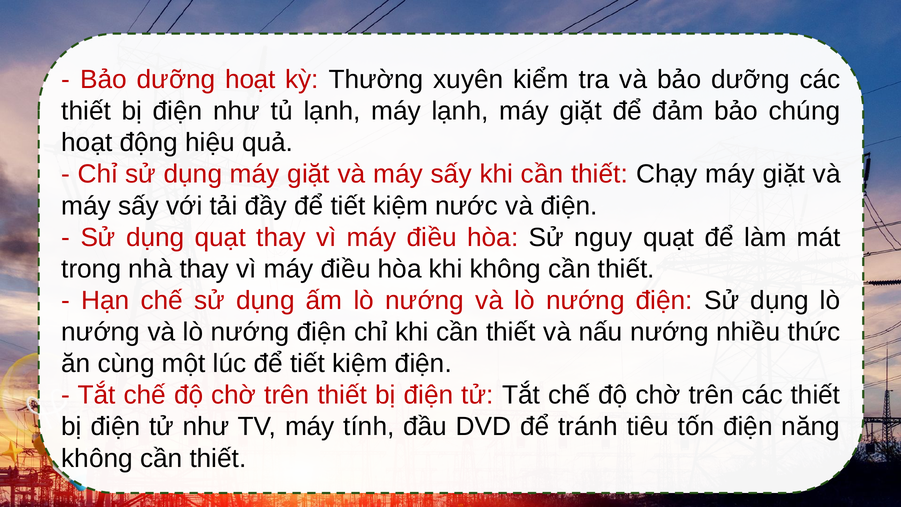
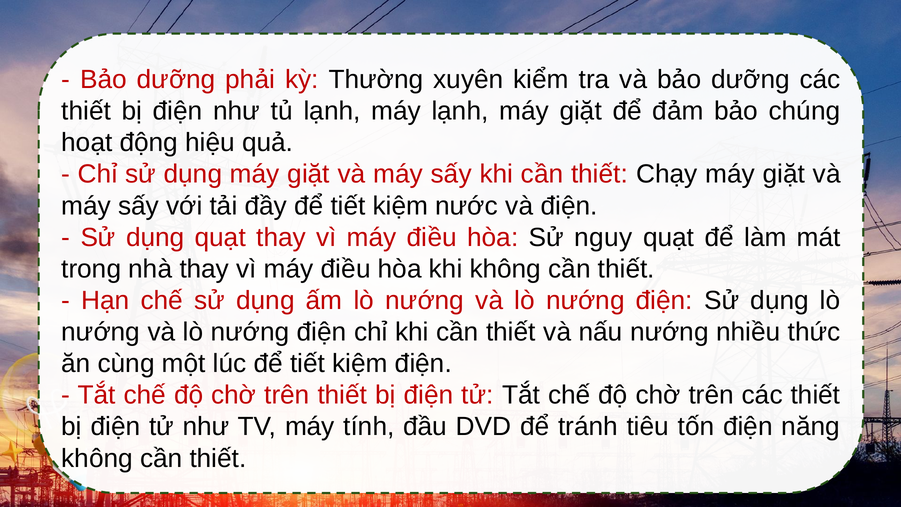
dưỡng hoạt: hoạt -> phải
